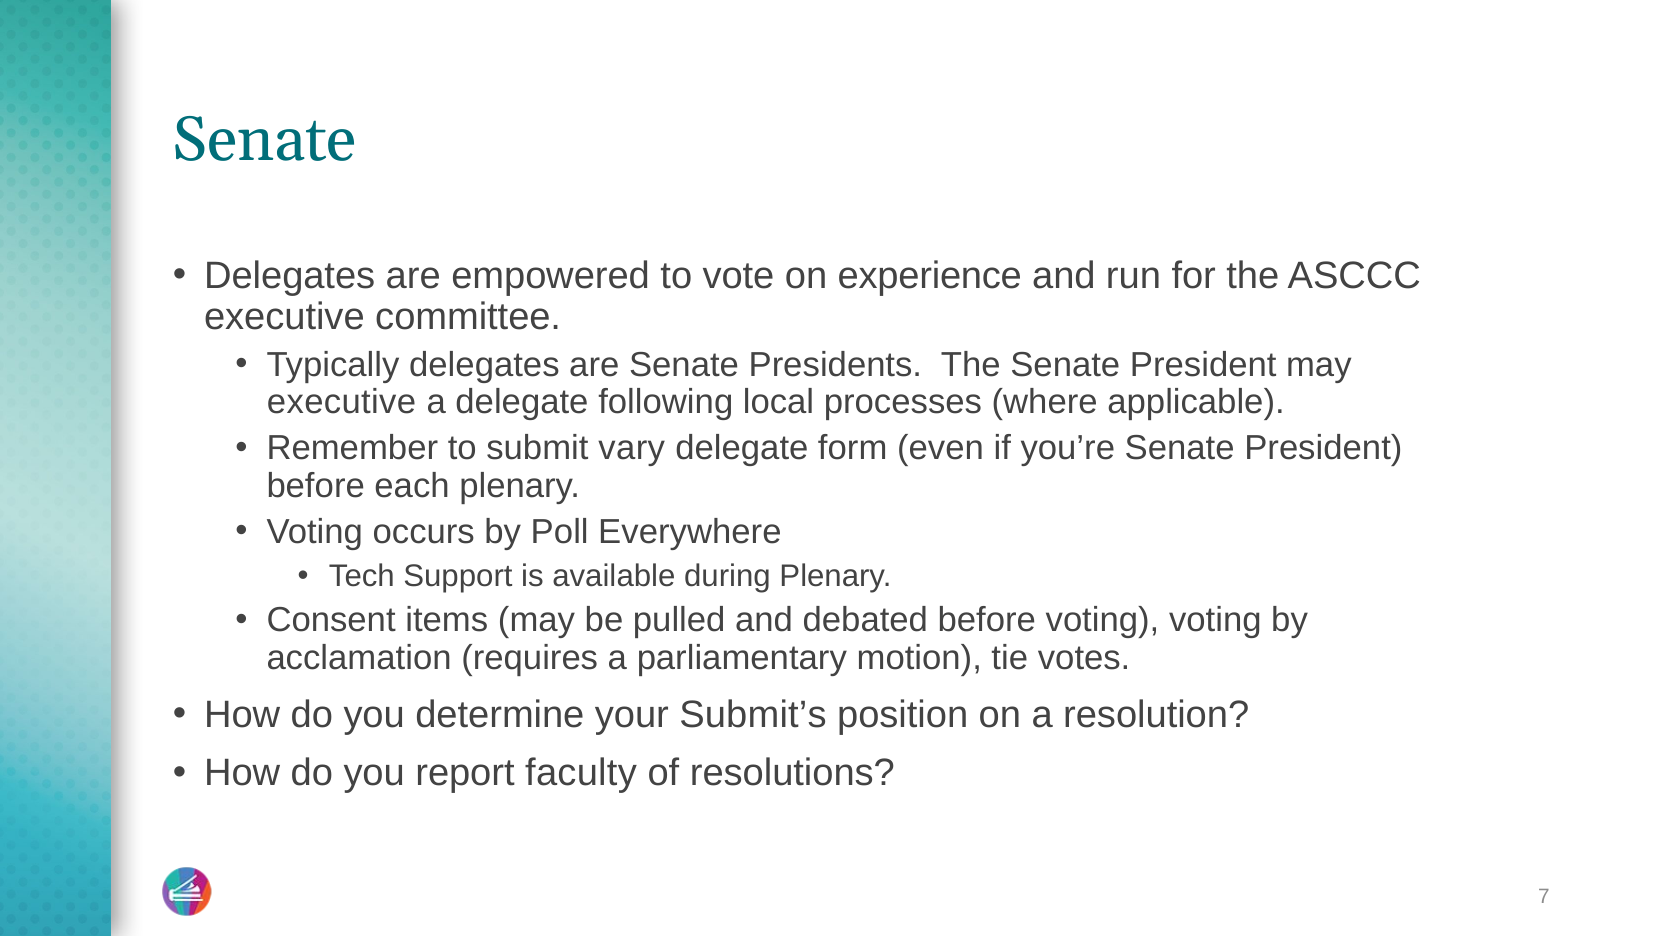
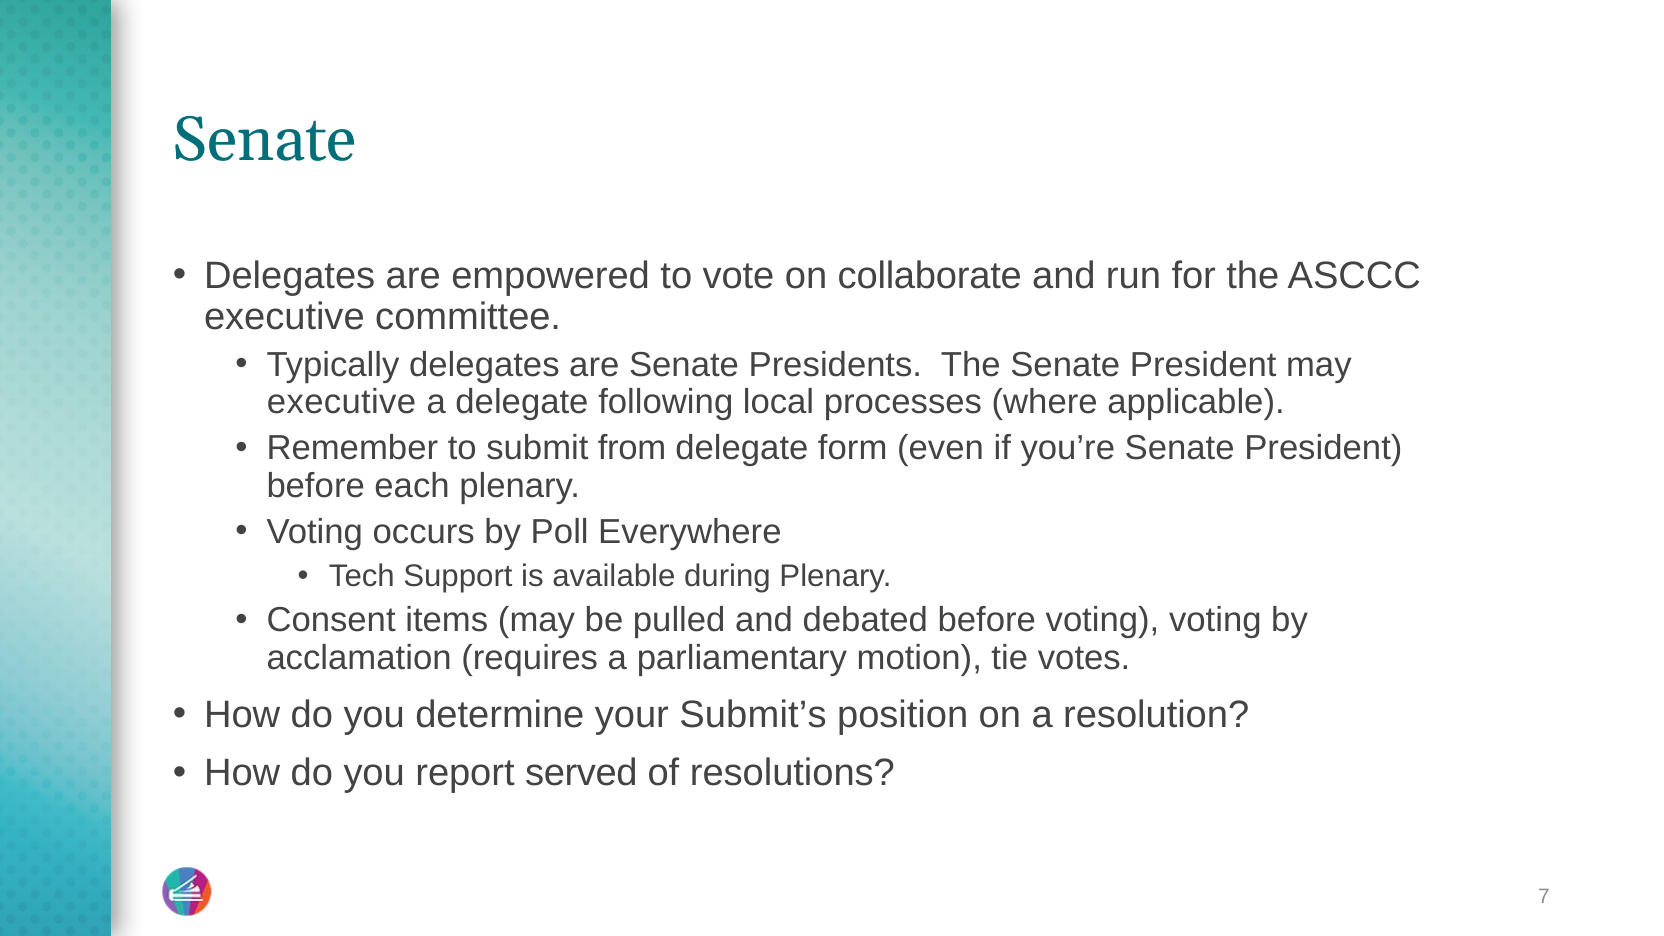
experience: experience -> collaborate
vary: vary -> from
faculty: faculty -> served
